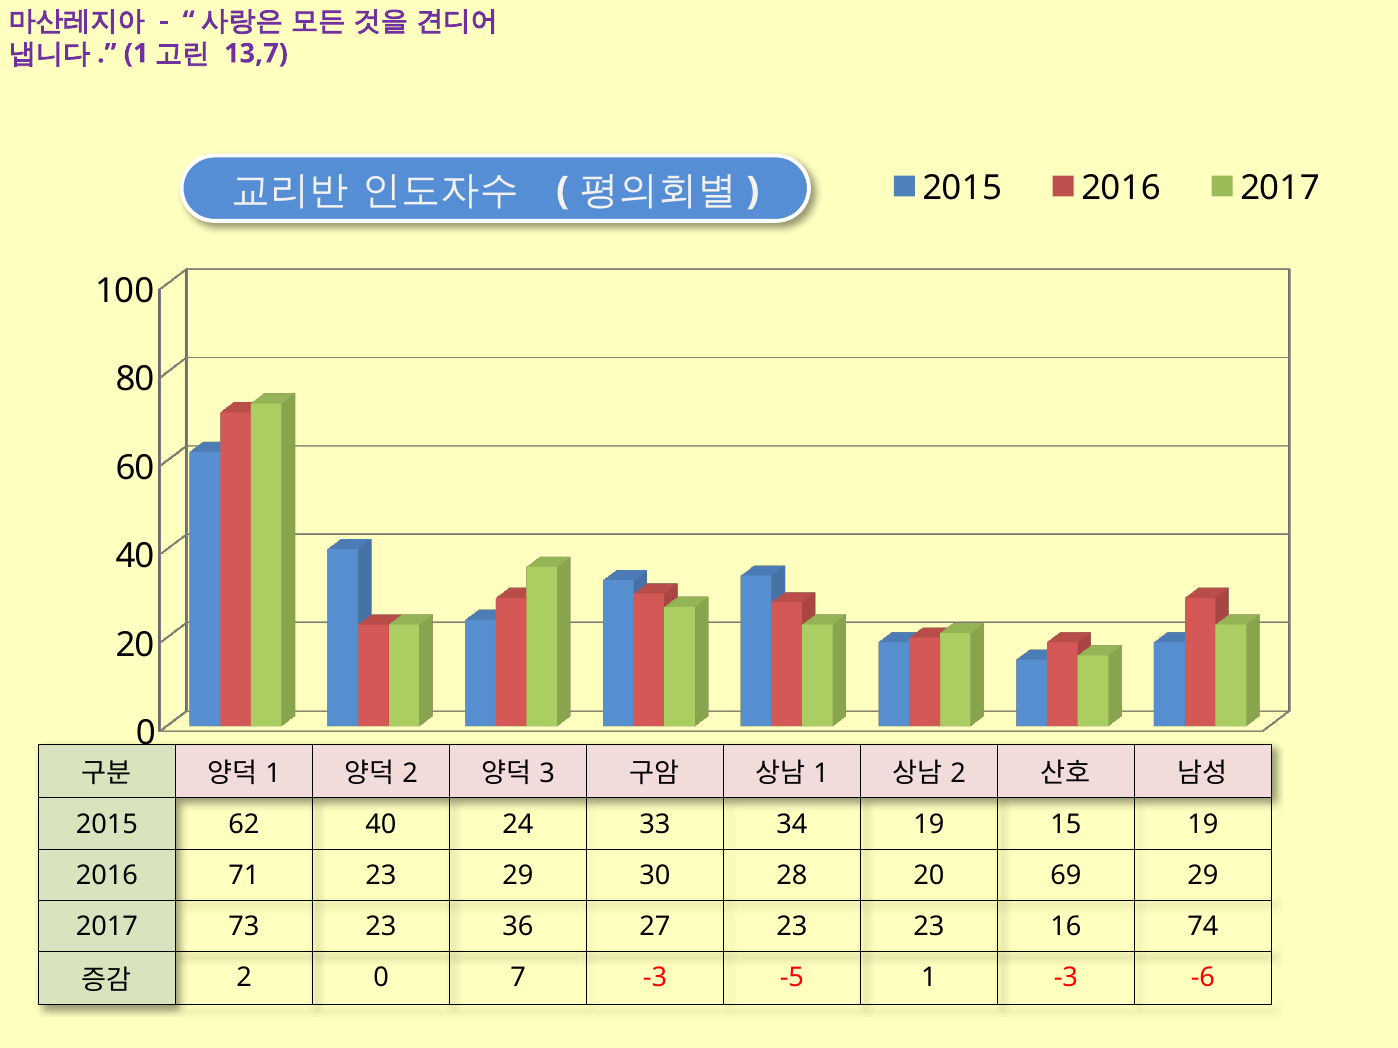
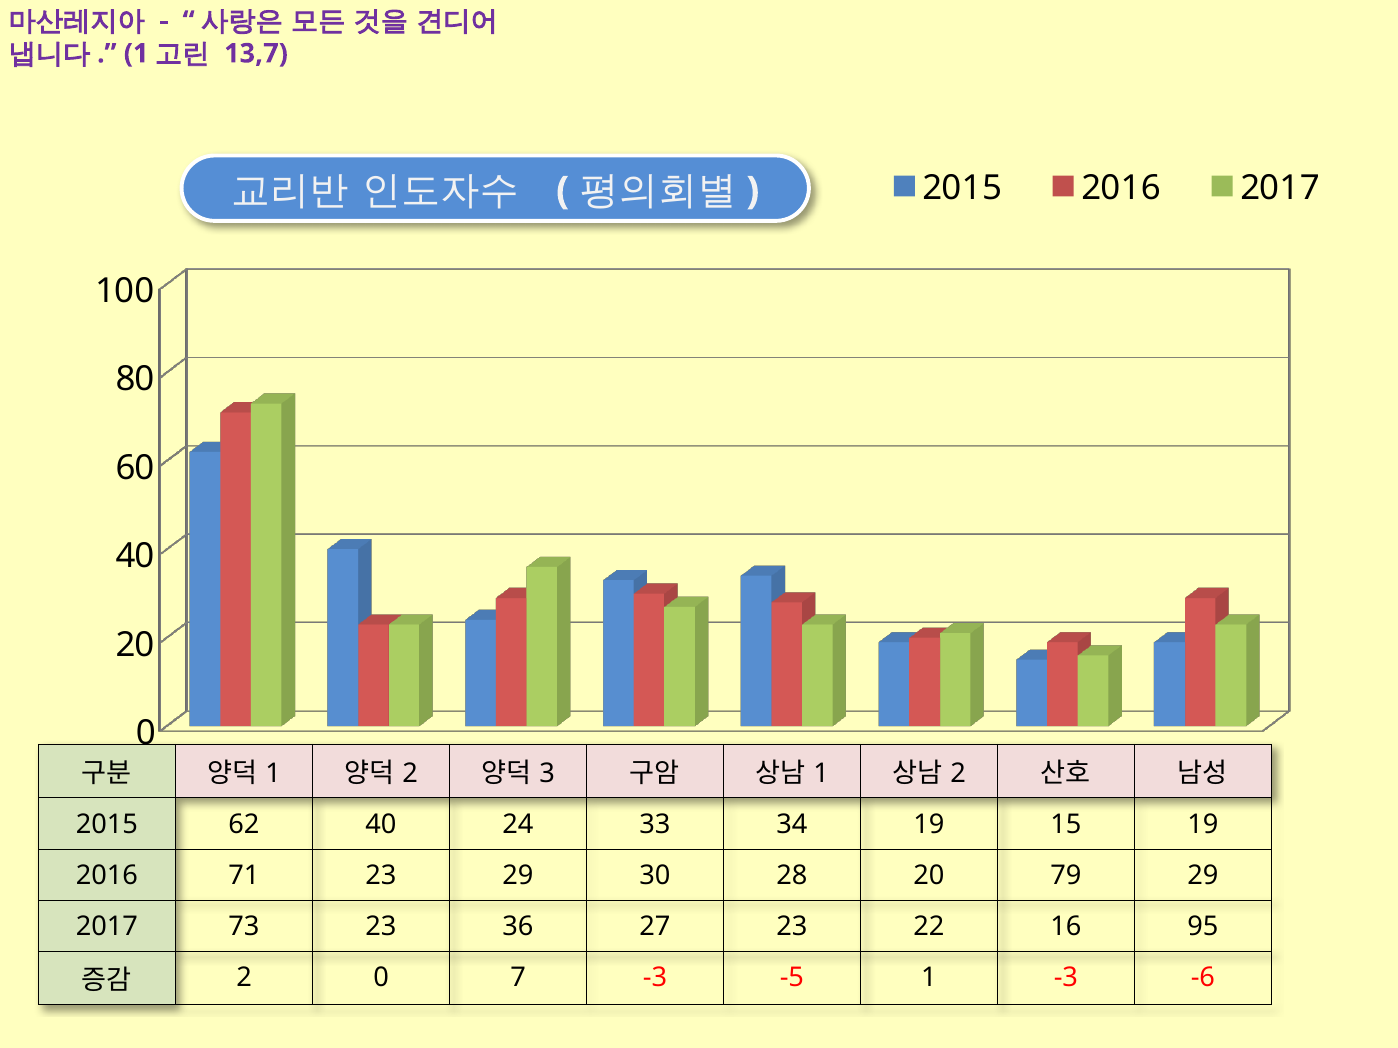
69: 69 -> 79
23 23: 23 -> 22
74: 74 -> 95
